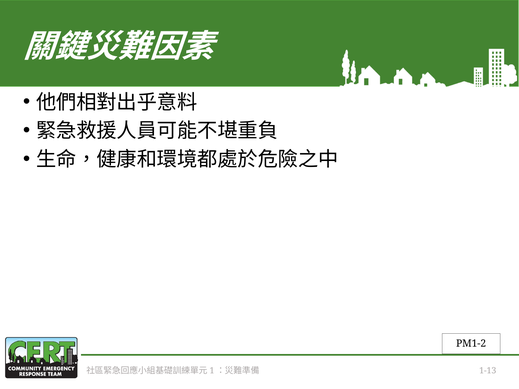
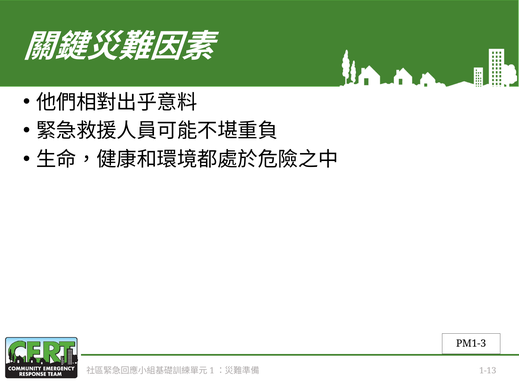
PM1-2: PM1-2 -> PM1-3
